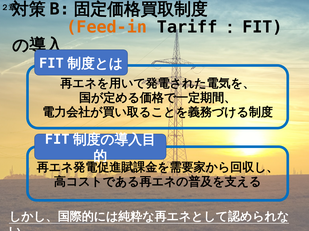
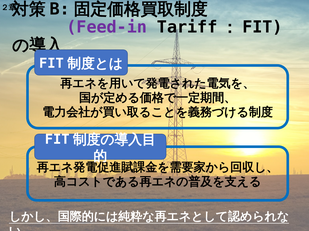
Feed-in colour: orange -> purple
